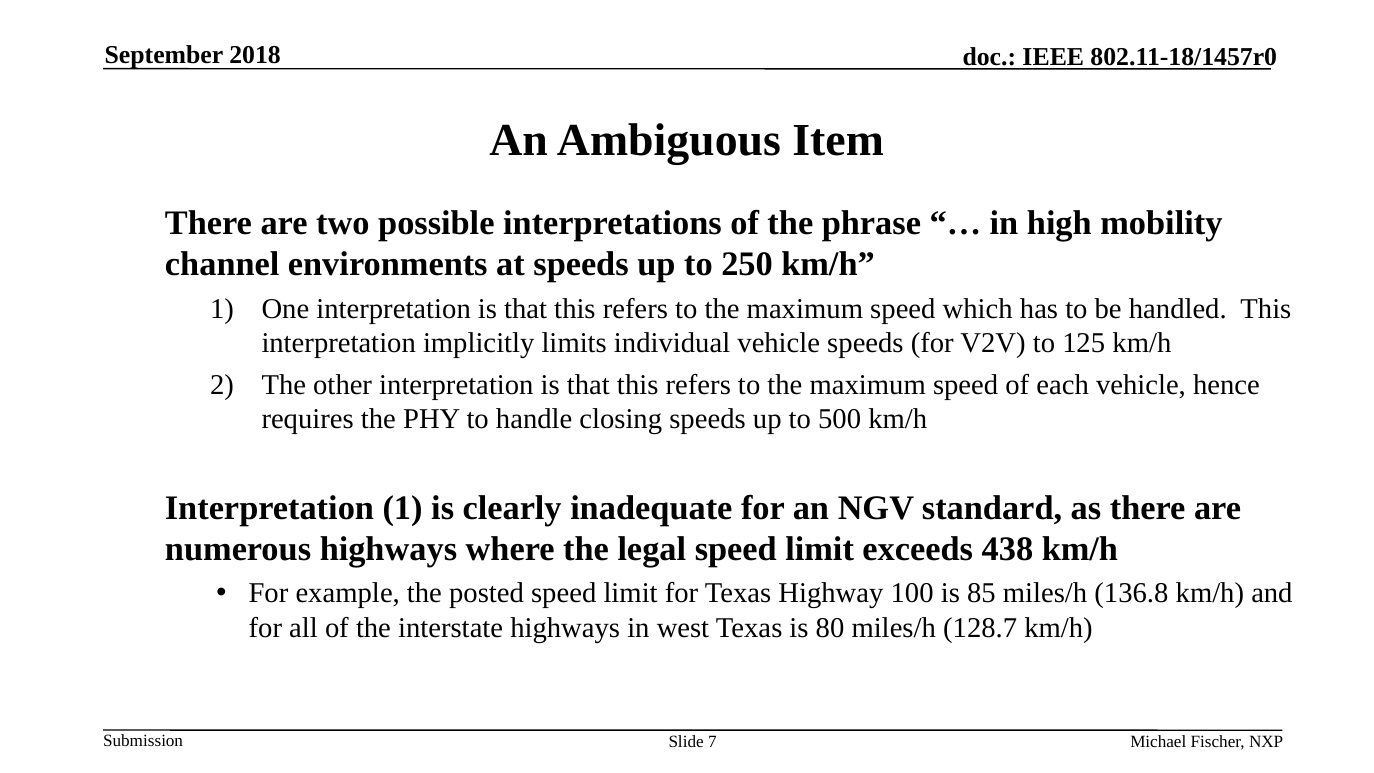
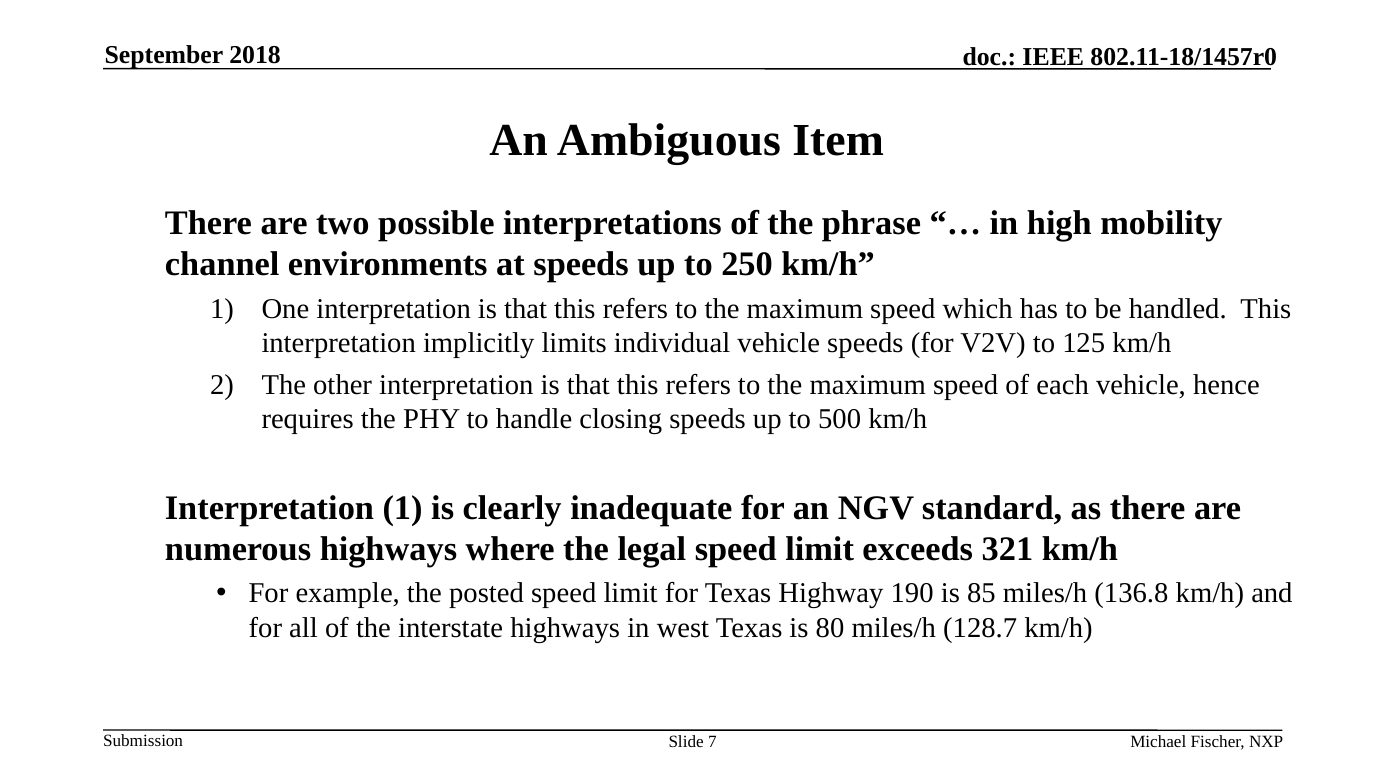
438: 438 -> 321
100: 100 -> 190
